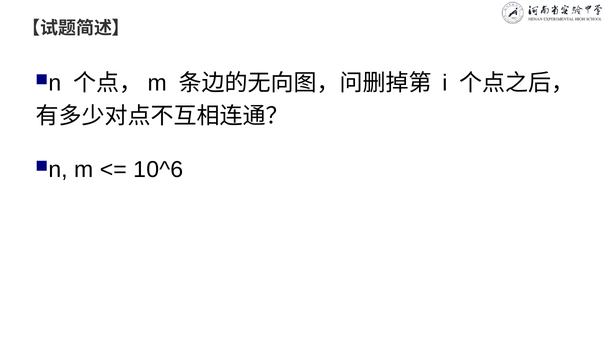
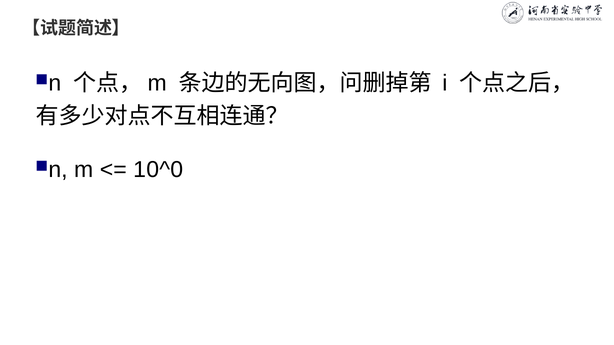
10^6: 10^6 -> 10^0
